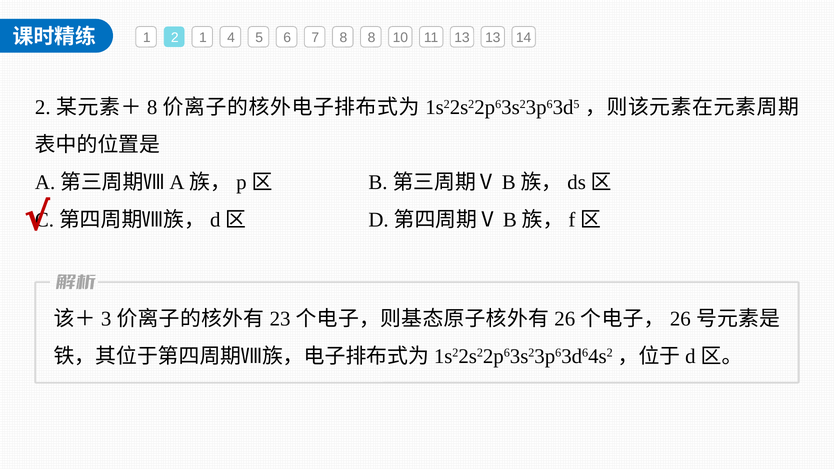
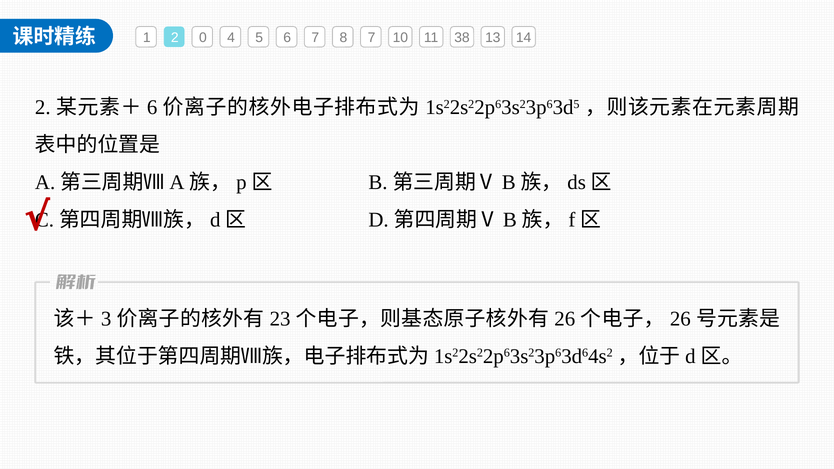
2 1: 1 -> 0
8 8: 8 -> 7
11 13: 13 -> 38
8 at (152, 108): 8 -> 6
